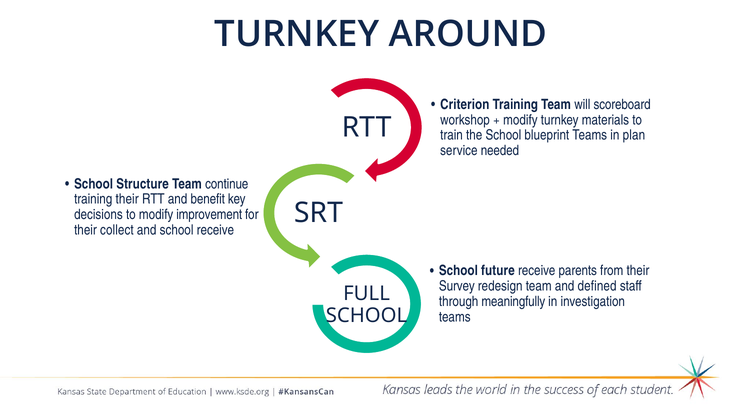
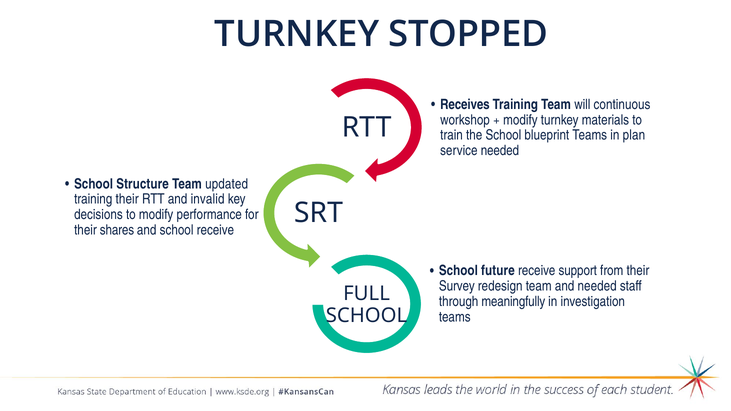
AROUND: AROUND -> STOPPED
Criterion: Criterion -> Receives
scoreboard: scoreboard -> continuous
continue: continue -> updated
benefit: benefit -> invalid
improvement: improvement -> performance
collect: collect -> shares
parents: parents -> support
and defined: defined -> needed
